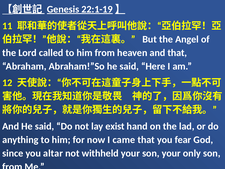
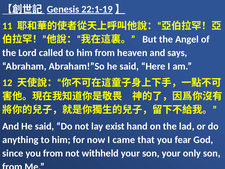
and that: that -> says
you altar: altar -> from
